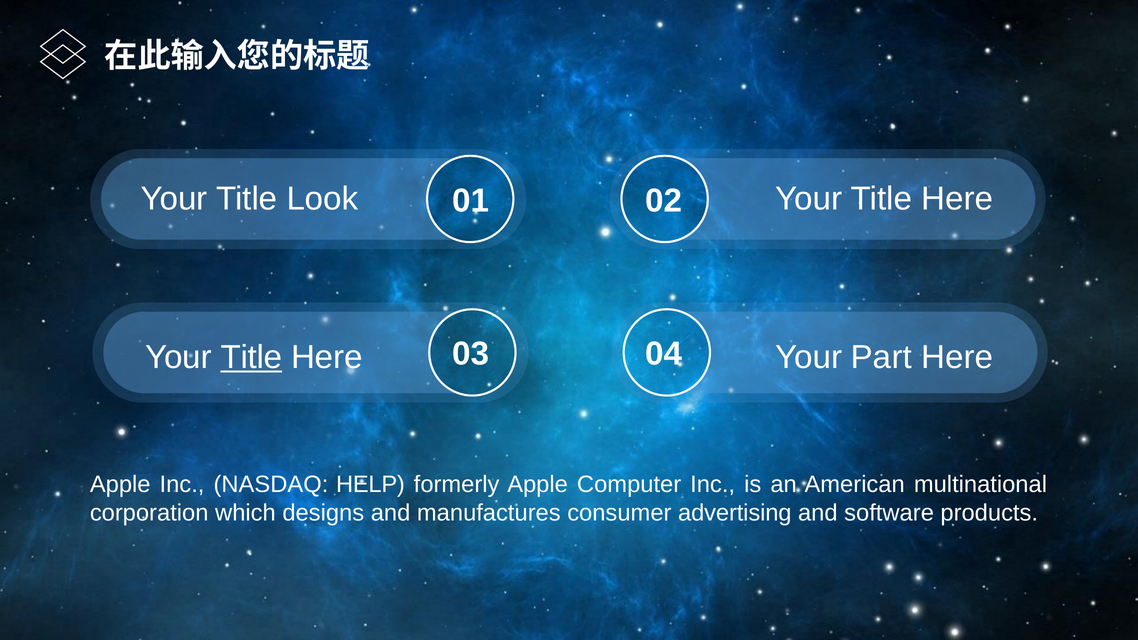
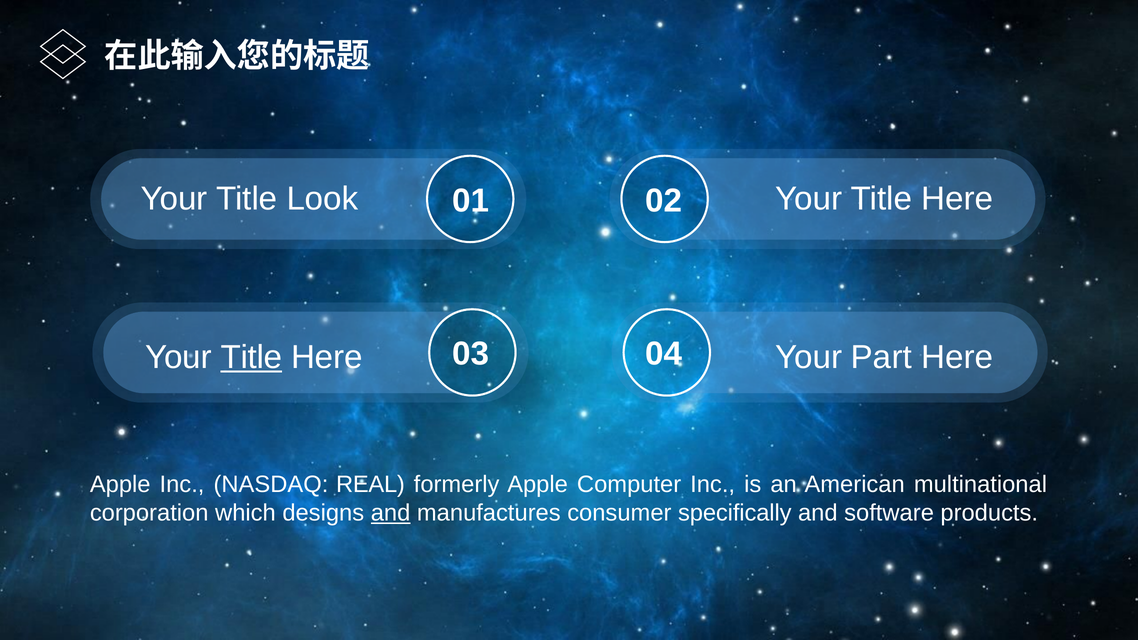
HELP: HELP -> REAL
and at (391, 513) underline: none -> present
advertising: advertising -> specifically
